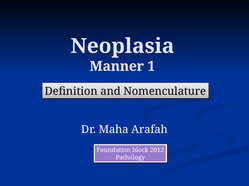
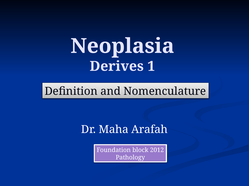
Manner: Manner -> Derives
